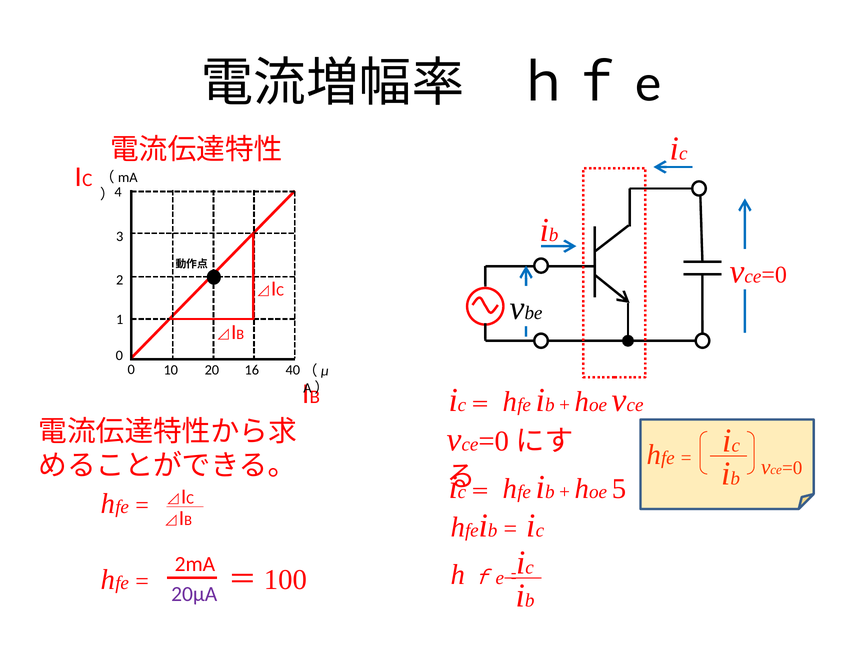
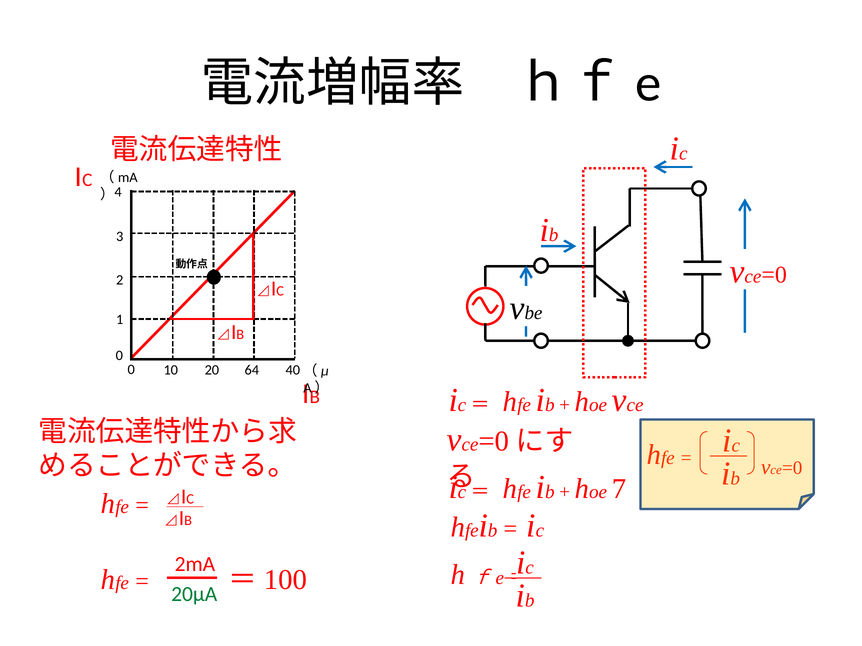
16: 16 -> 64
5: 5 -> 7
20μA colour: purple -> green
